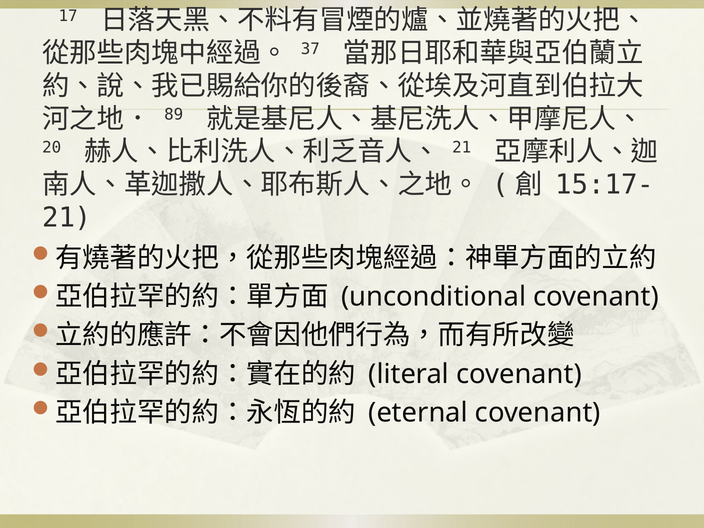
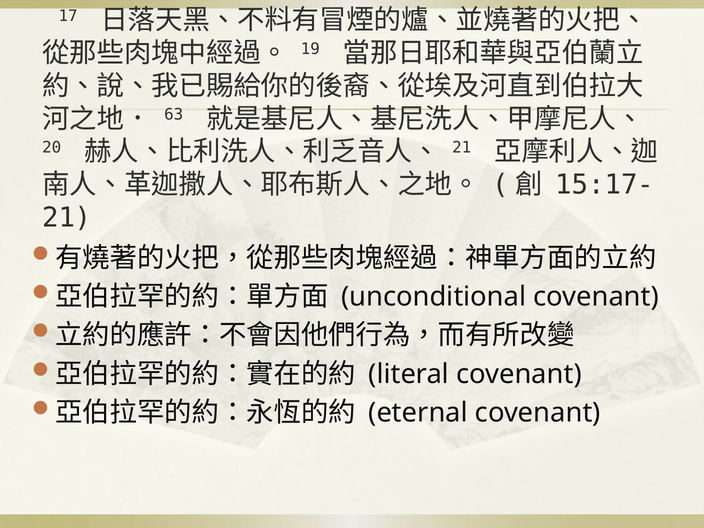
37: 37 -> 19
89: 89 -> 63
